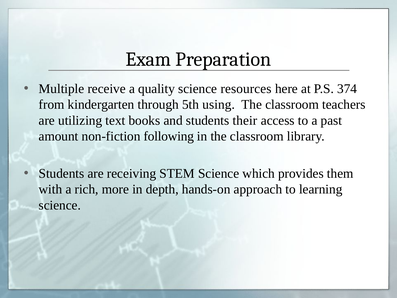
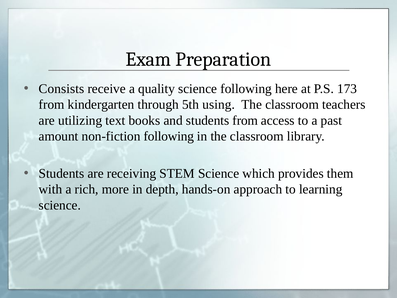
Multiple: Multiple -> Consists
science resources: resources -> following
374: 374 -> 173
students their: their -> from
